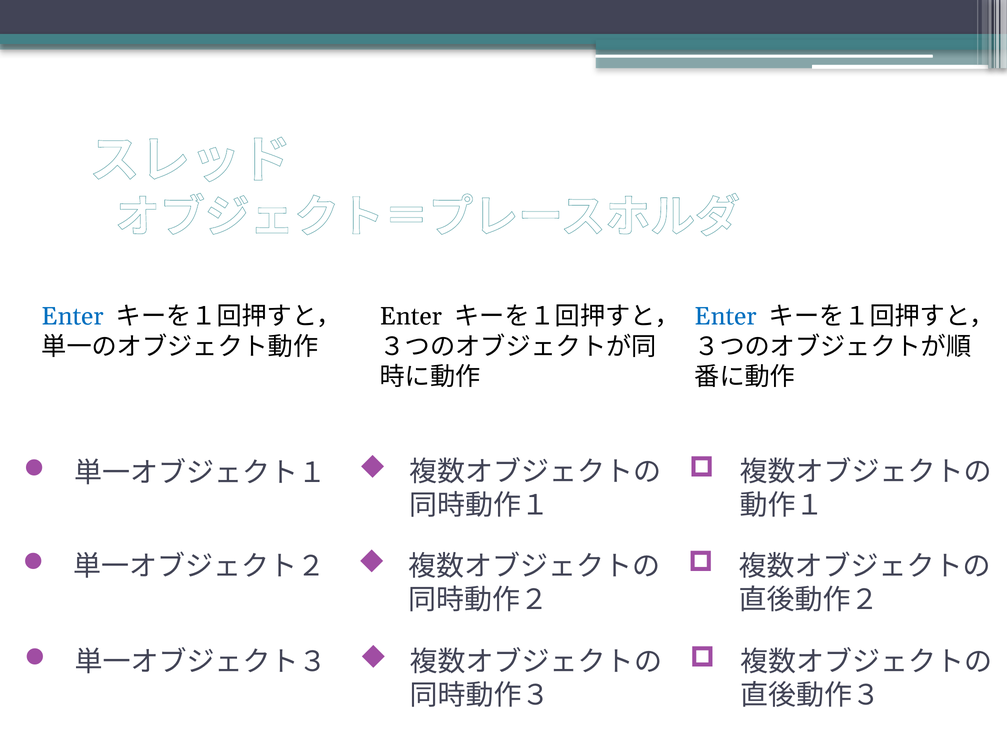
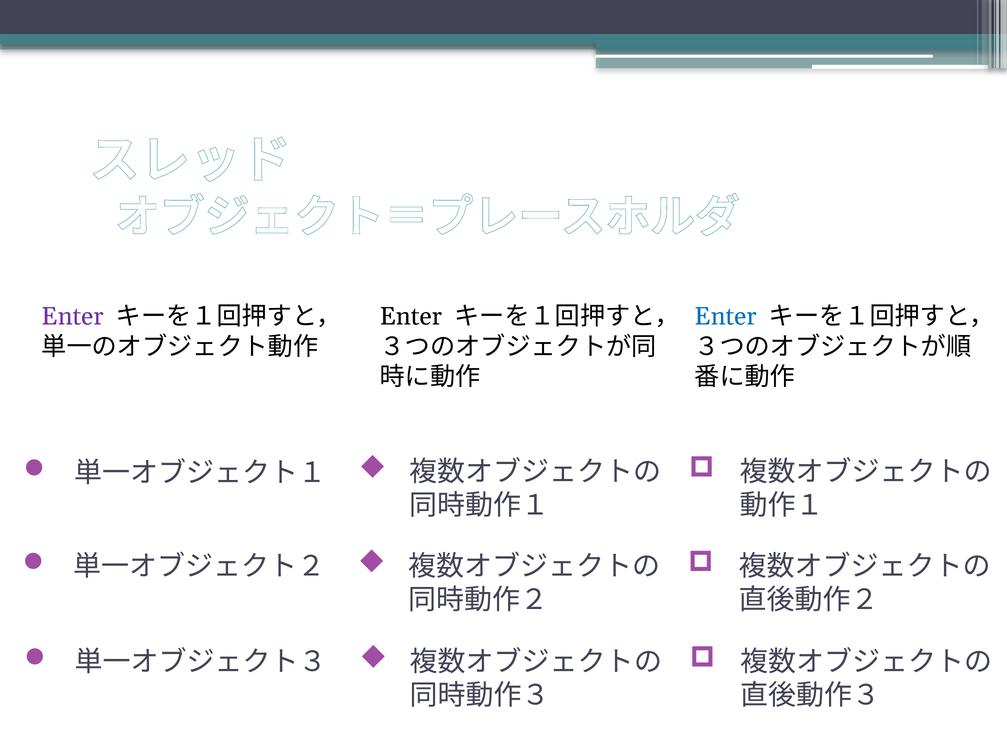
Enter at (72, 317) colour: blue -> purple
